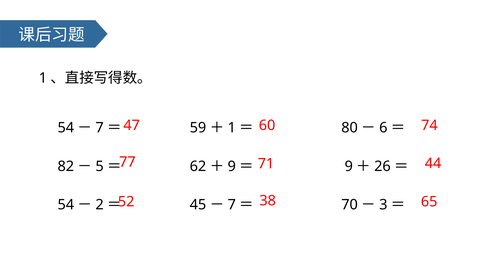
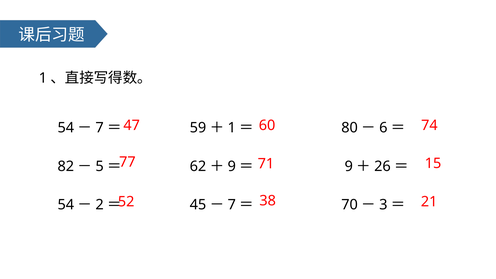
44: 44 -> 15
65: 65 -> 21
